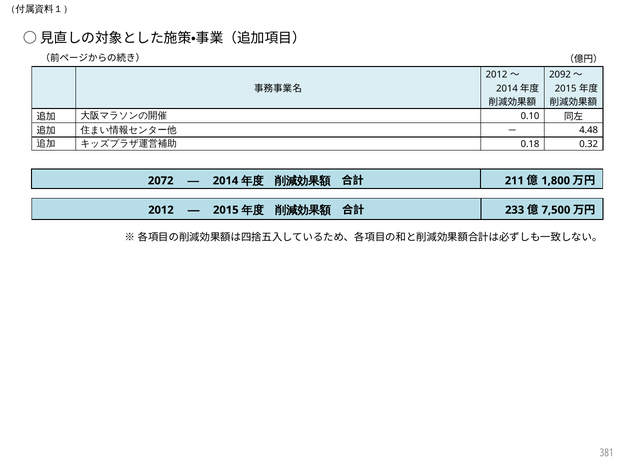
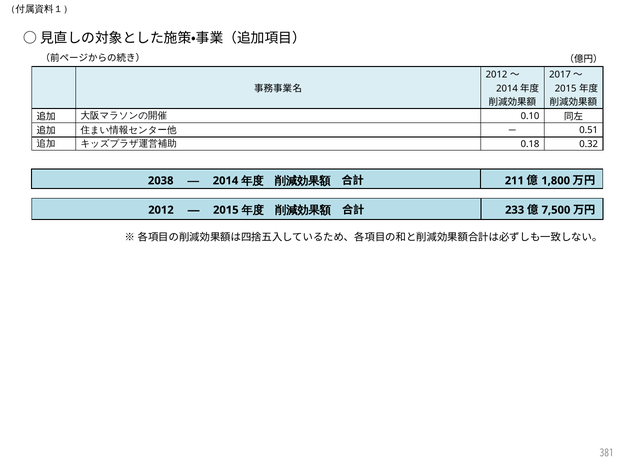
2092: 2092 -> 2017
4.48: 4.48 -> 0.51
2072: 2072 -> 2038
